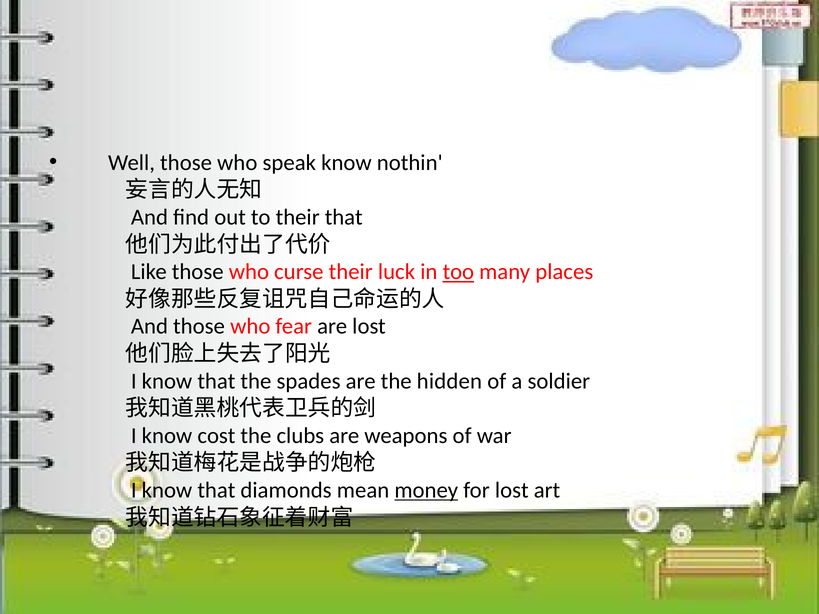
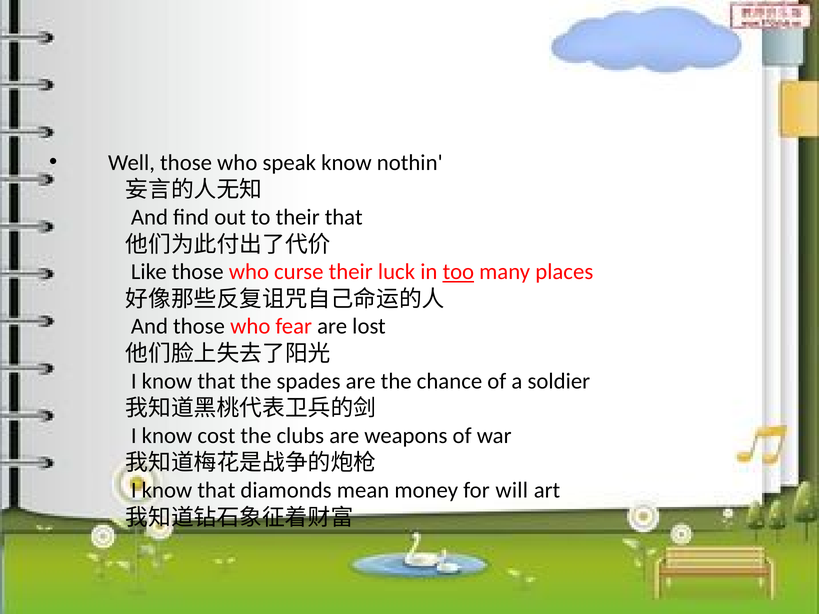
hidden: hidden -> chance
money underline: present -> none
for lost: lost -> will
